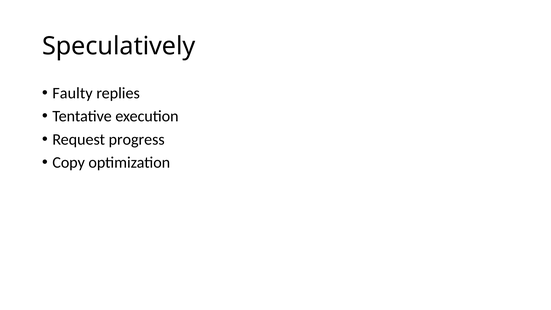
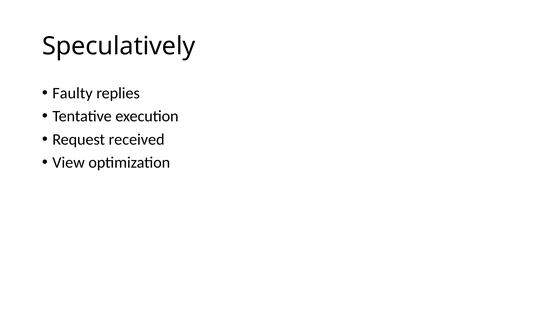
progress: progress -> received
Copy: Copy -> View
